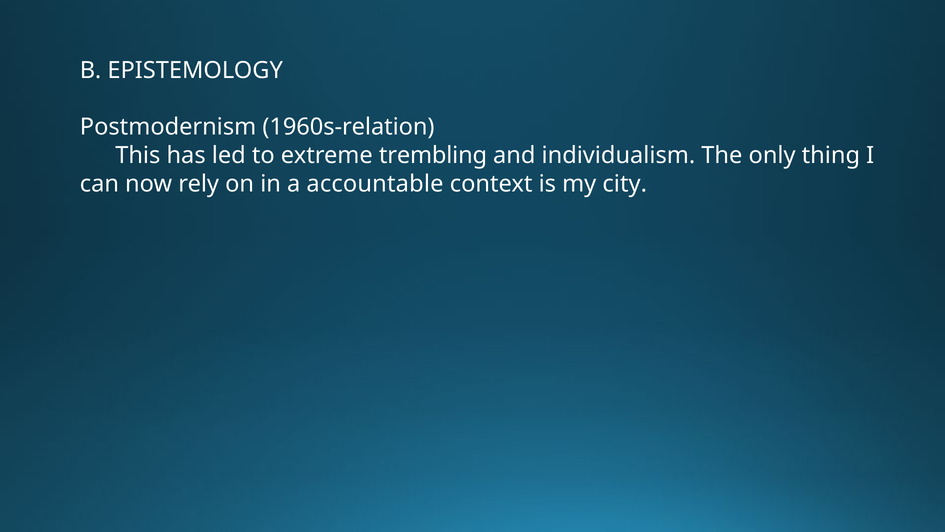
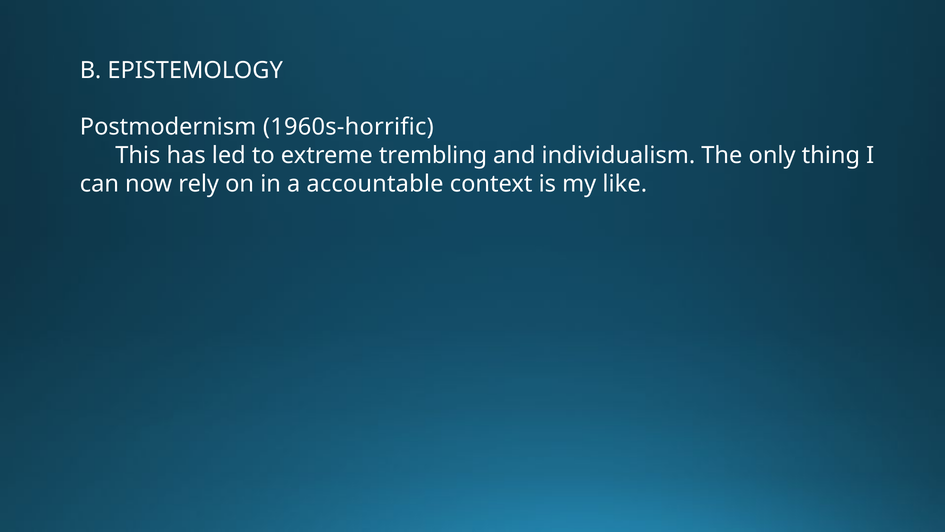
1960s-relation: 1960s-relation -> 1960s-horrific
city: city -> like
